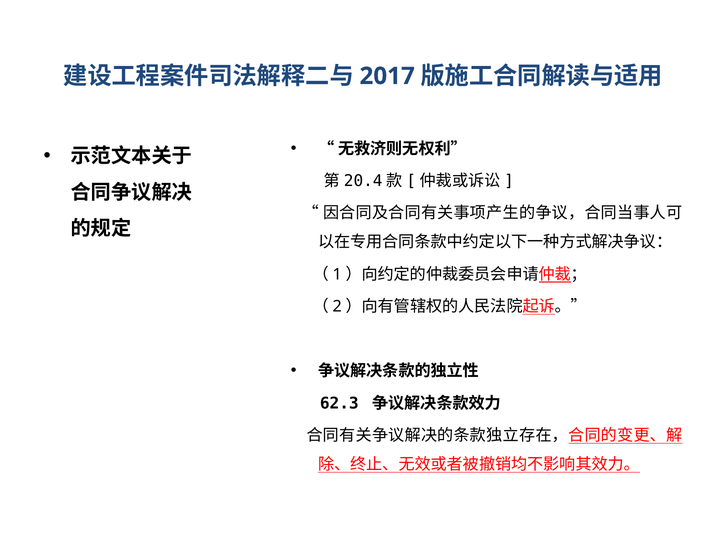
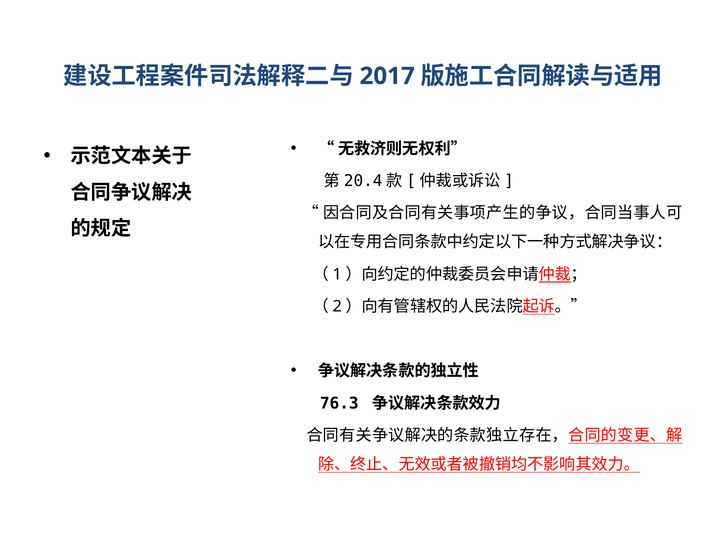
62.3: 62.3 -> 76.3
